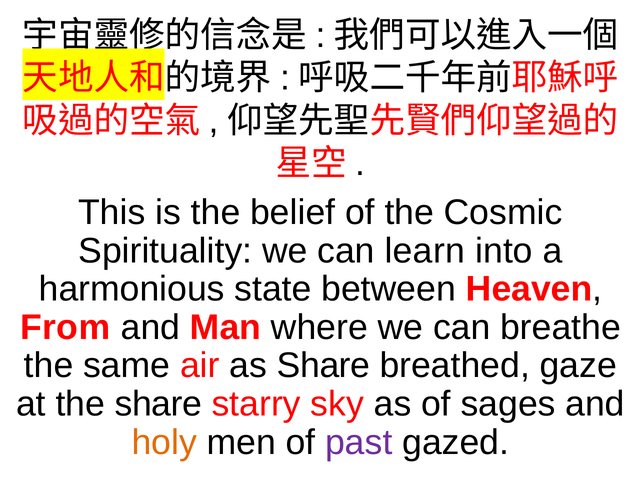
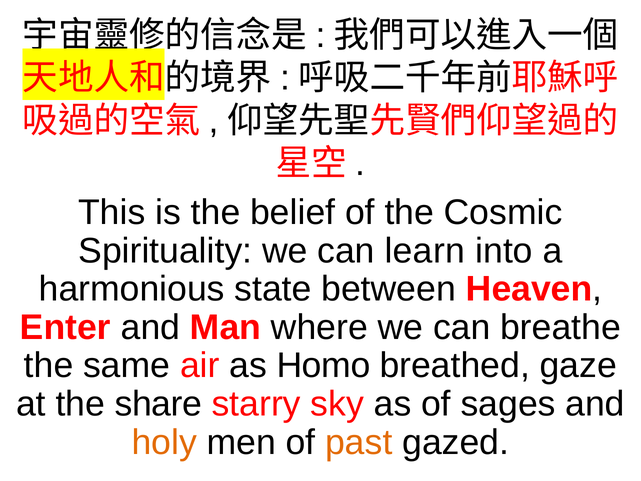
From: From -> Enter
as Share: Share -> Homo
past colour: purple -> orange
